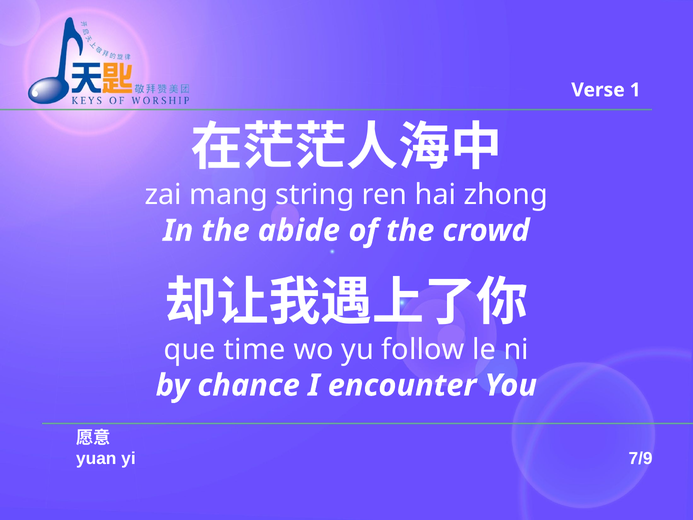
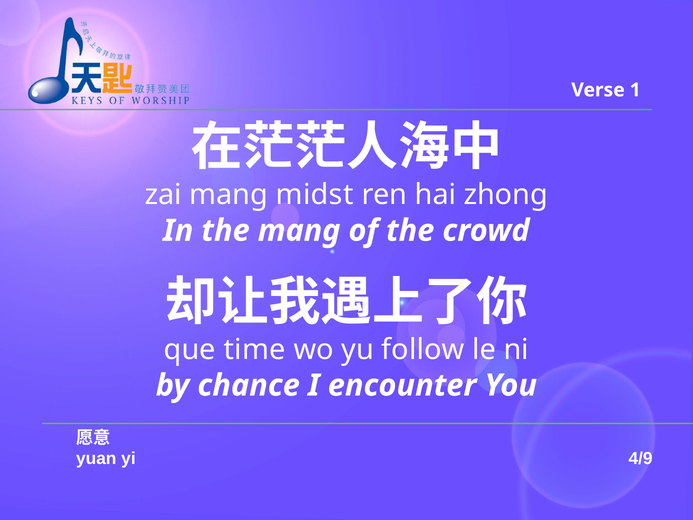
string: string -> midst
the abide: abide -> mang
7/9: 7/9 -> 4/9
